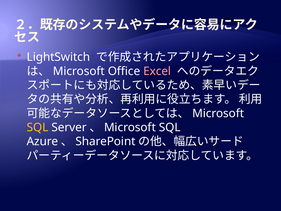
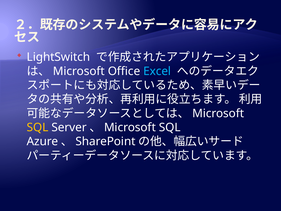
Excel colour: pink -> light blue
